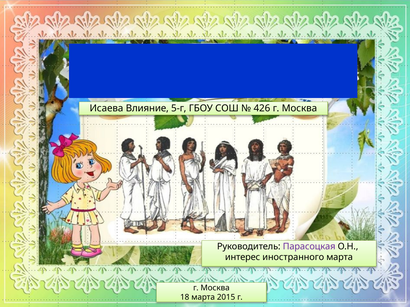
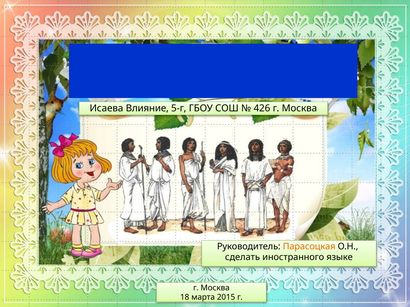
Парасоцкая colour: purple -> orange
интерес: интерес -> сделать
иностранного марта: марта -> языке
